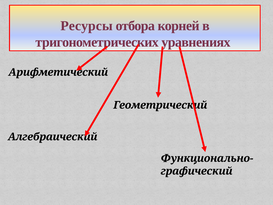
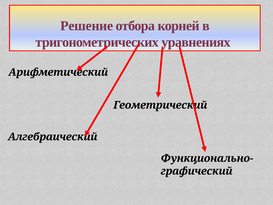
Ресурсы: Ресурсы -> Решение
